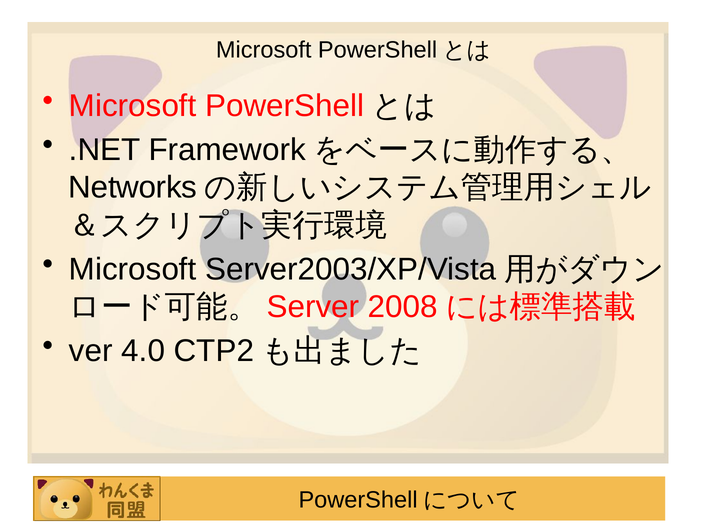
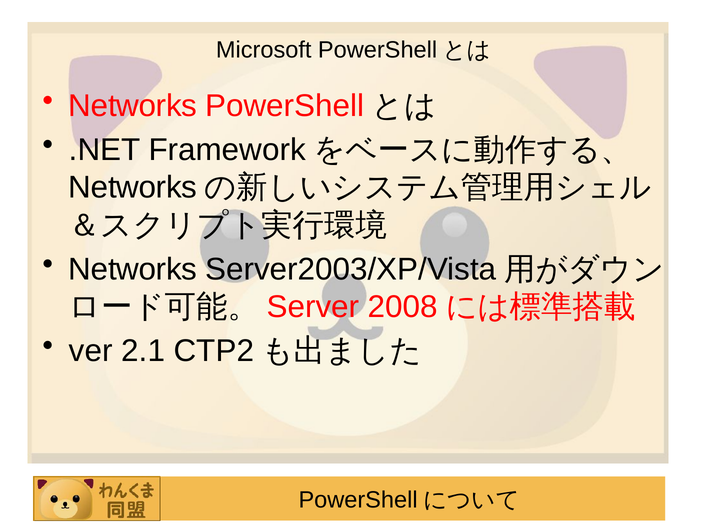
Microsoft at (133, 106): Microsoft -> Networks
Microsoft at (133, 269): Microsoft -> Networks
4.0: 4.0 -> 2.1
